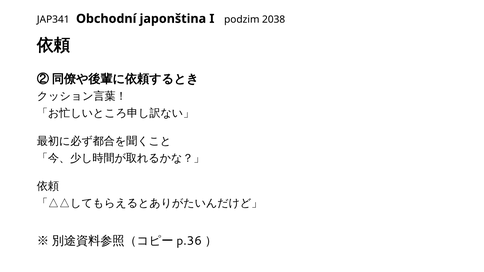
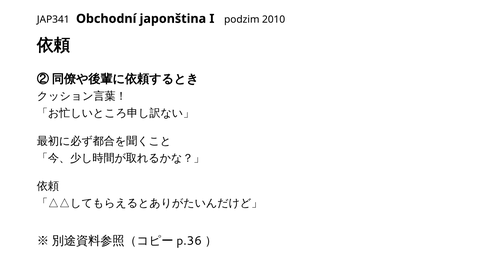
2038: 2038 -> 2010
